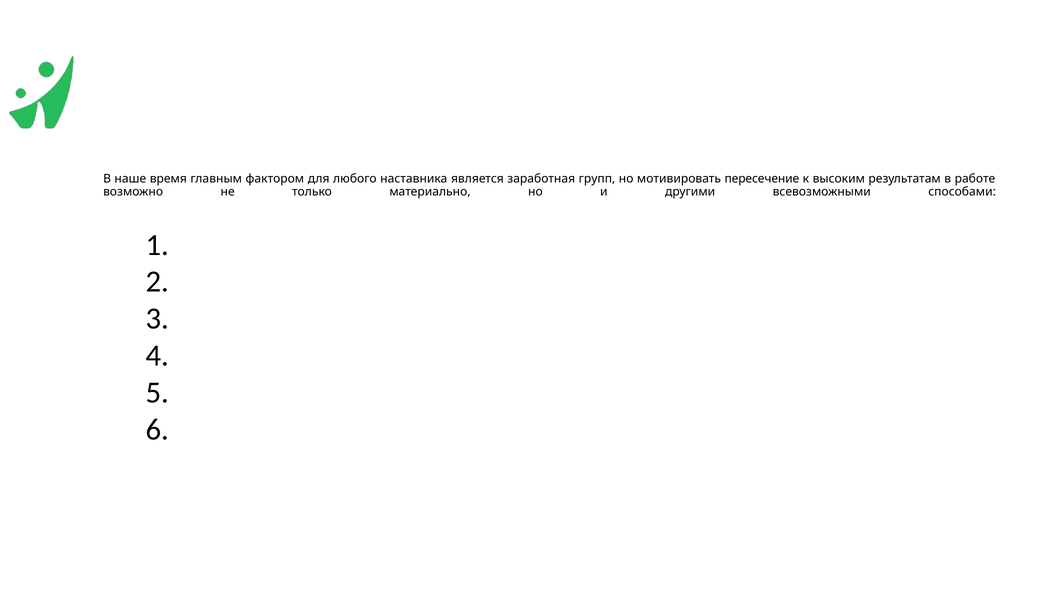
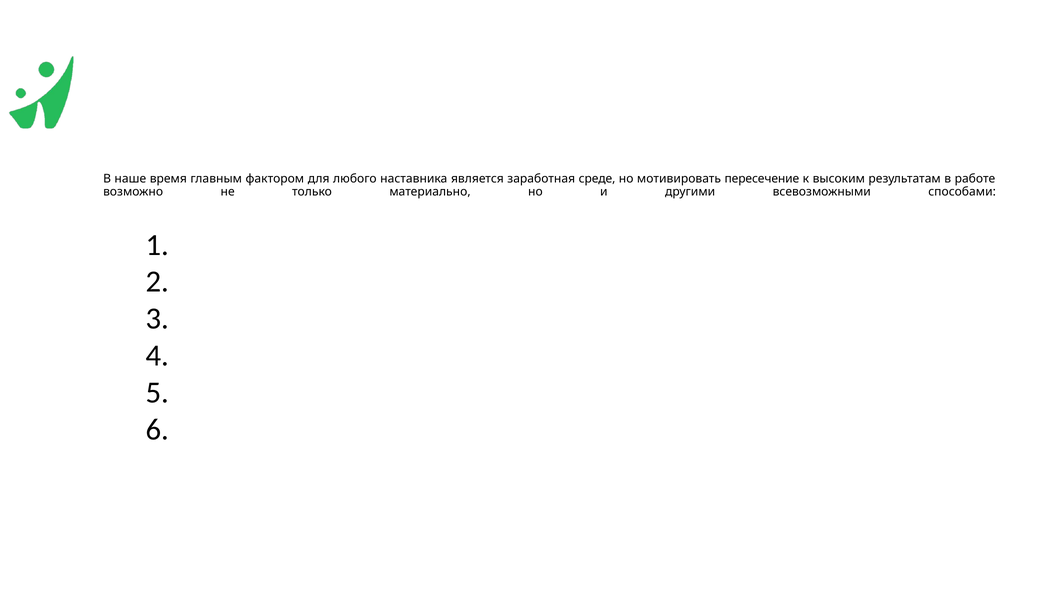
групп: групп -> среде
